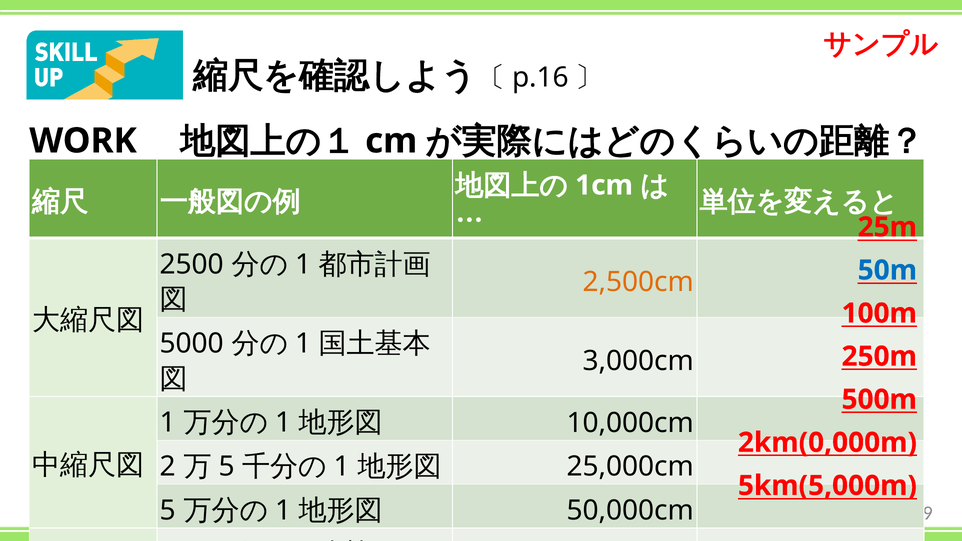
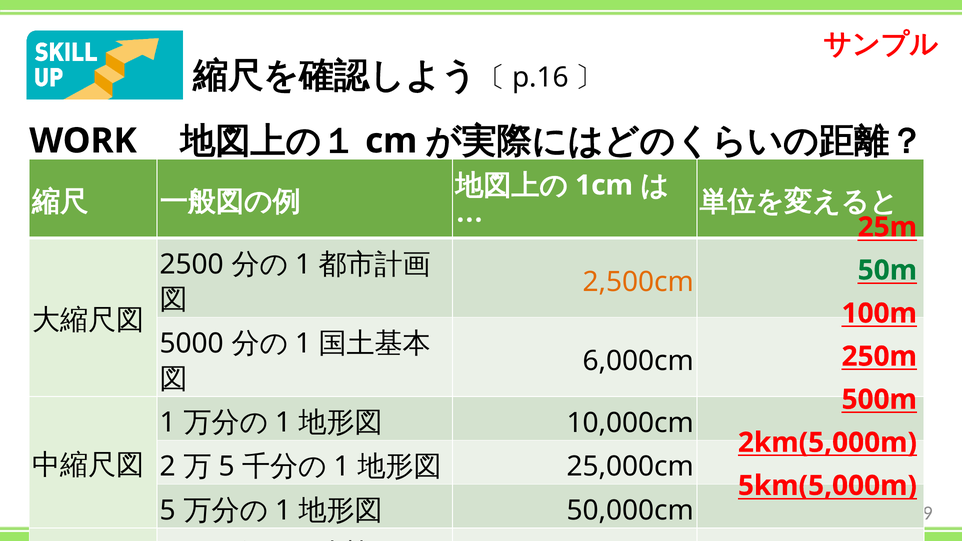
50m colour: blue -> green
3,000cm: 3,000cm -> 6,000cm
2km(0,000m: 2km(0,000m -> 2km(5,000m
